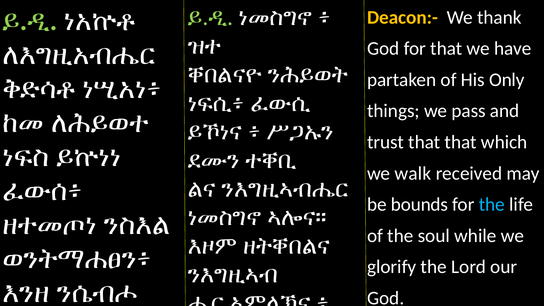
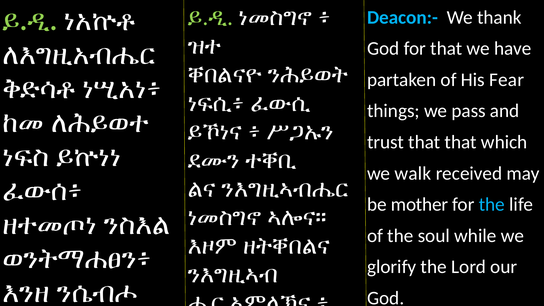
Deacon:- colour: yellow -> light blue
Only: Only -> Fear
bounds: bounds -> mother
